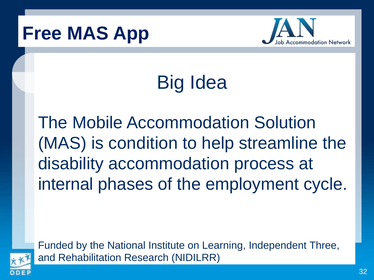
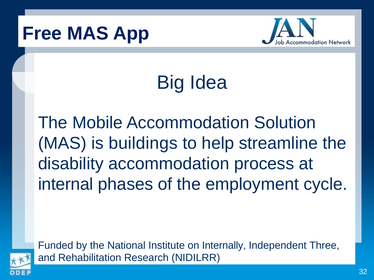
condition: condition -> buildings
Learning: Learning -> Internally
